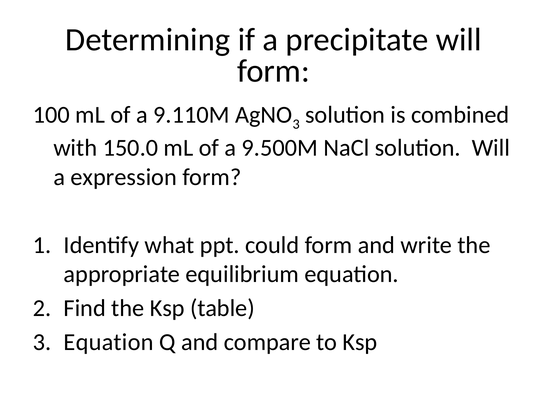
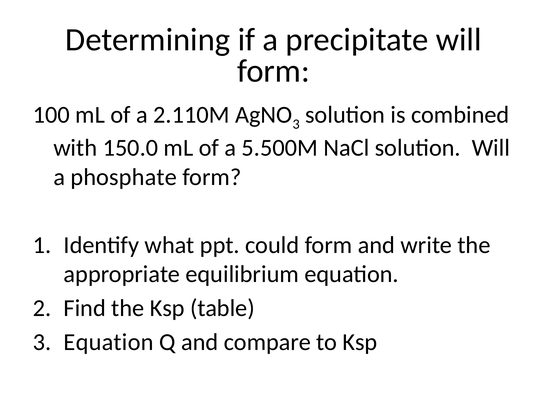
9.110M: 9.110M -> 2.110M
9.500M: 9.500M -> 5.500M
expression: expression -> phosphate
